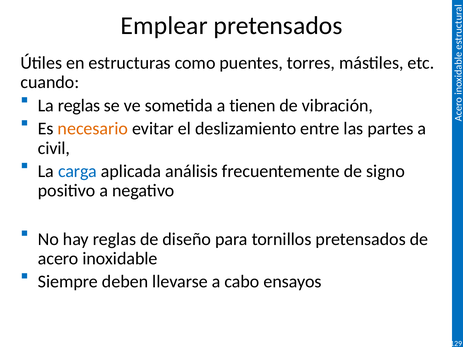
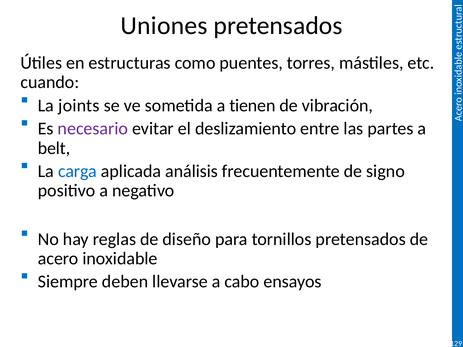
Emplear: Emplear -> Uniones
La reglas: reglas -> joints
necesario colour: orange -> purple
civil: civil -> belt
